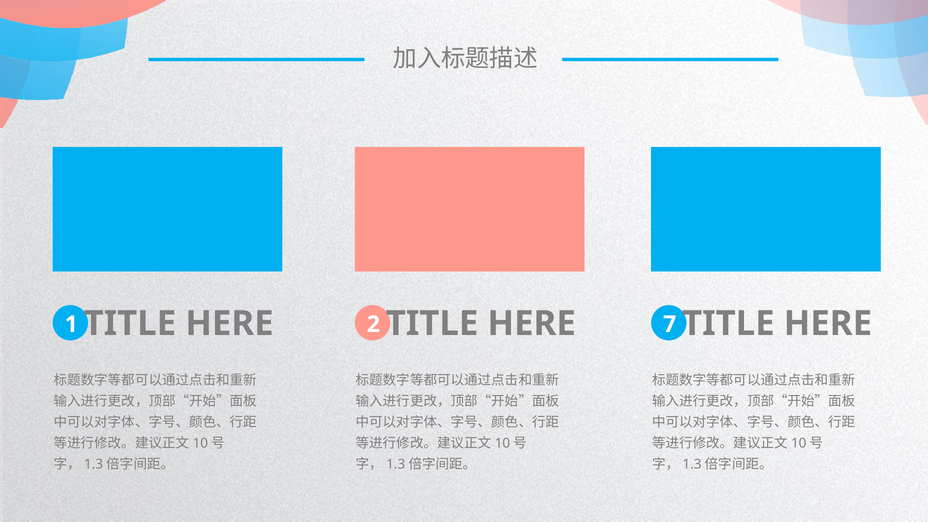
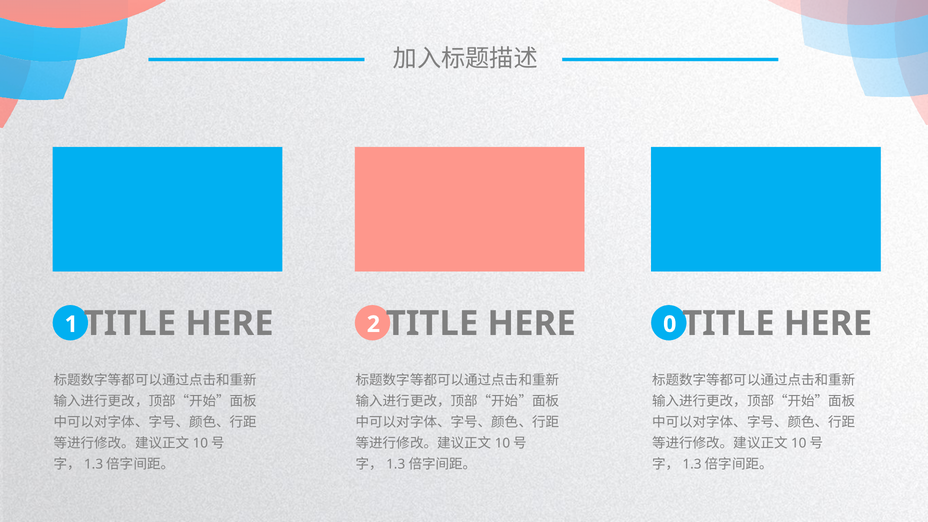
7: 7 -> 0
